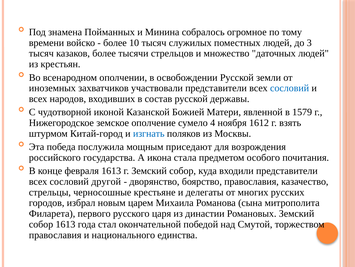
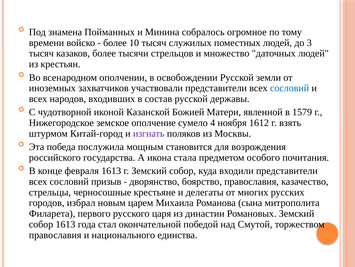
изгнать colour: blue -> purple
приседают: приседают -> становится
другой: другой -> призыв
